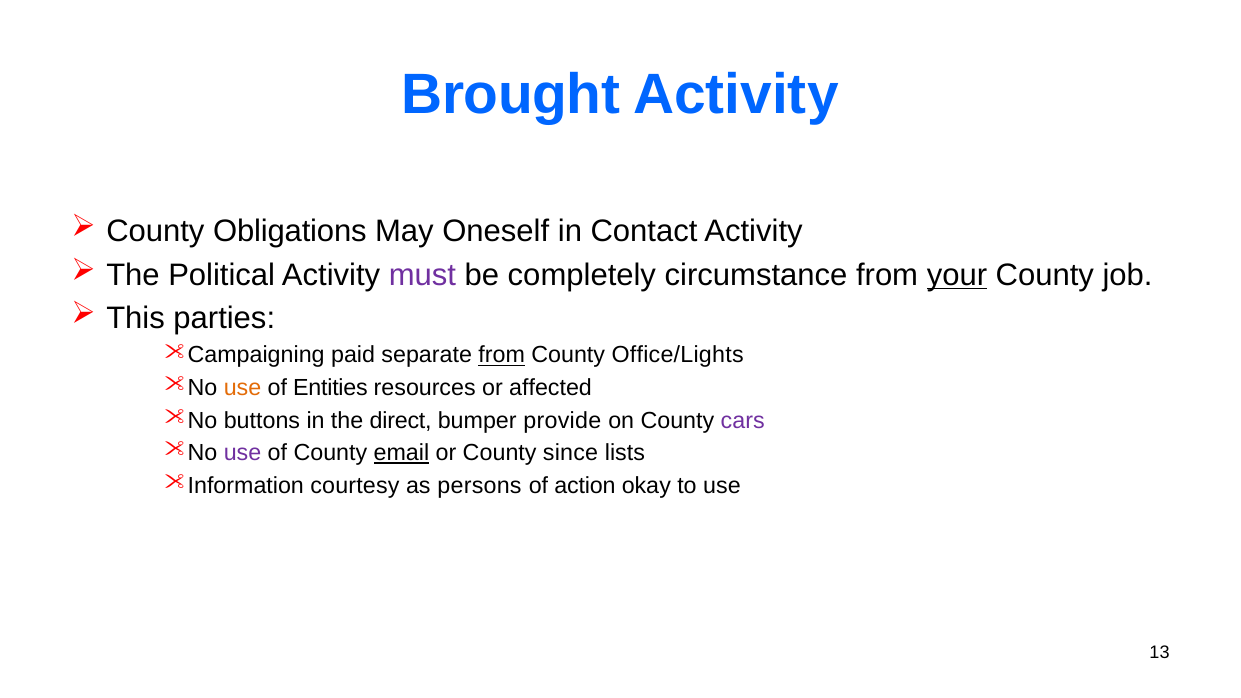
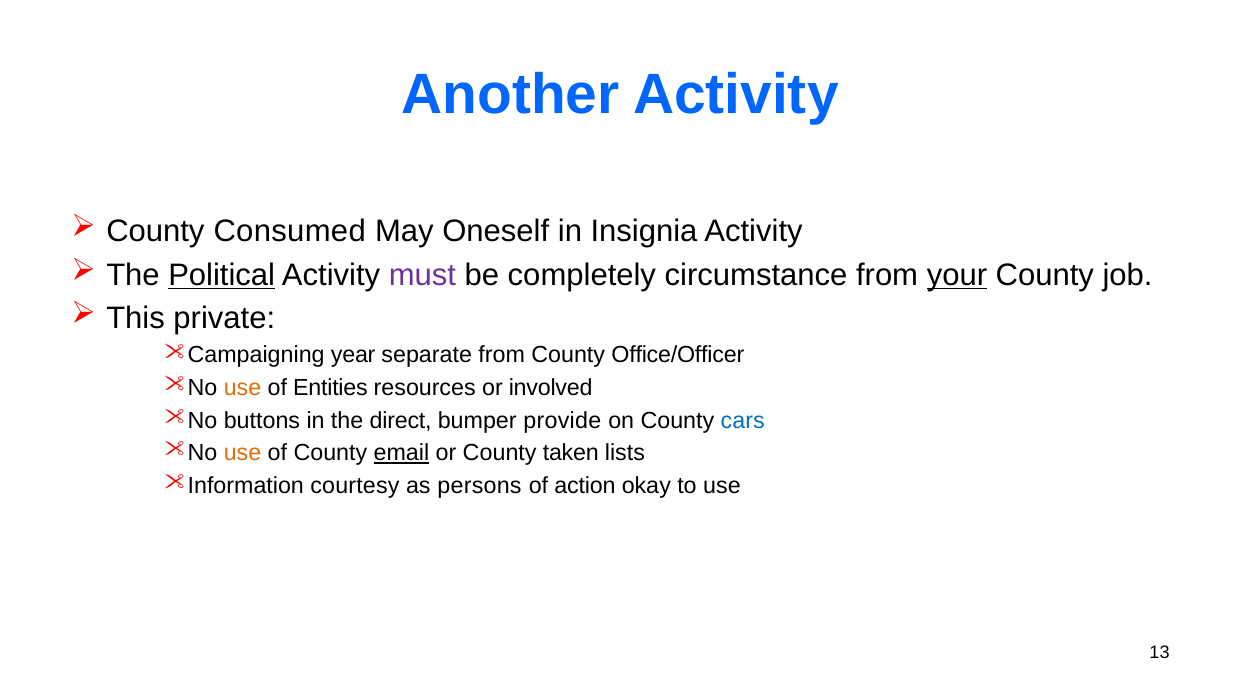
Brought: Brought -> Another
Obligations: Obligations -> Consumed
Contact: Contact -> Insignia
Political underline: none -> present
parties: parties -> private
paid: paid -> year
from at (502, 355) underline: present -> none
Office/Lights: Office/Lights -> Office/Officer
affected: affected -> involved
cars colour: purple -> blue
use at (243, 453) colour: purple -> orange
since: since -> taken
